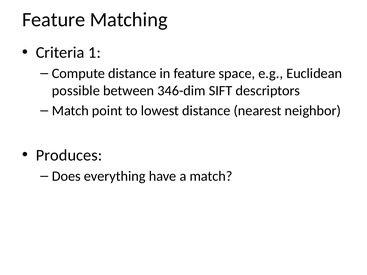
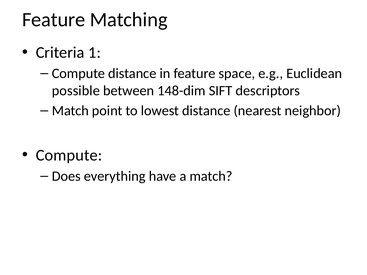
346-dim: 346-dim -> 148-dim
Produces at (69, 155): Produces -> Compute
